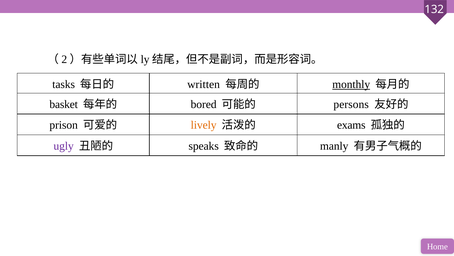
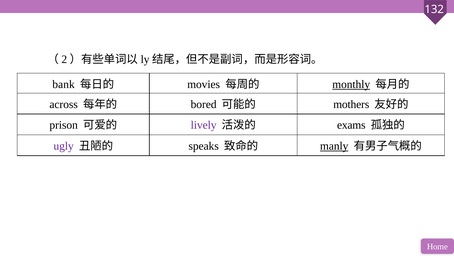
tasks: tasks -> bank
written: written -> movies
basket: basket -> across
persons: persons -> mothers
lively colour: orange -> purple
manly underline: none -> present
